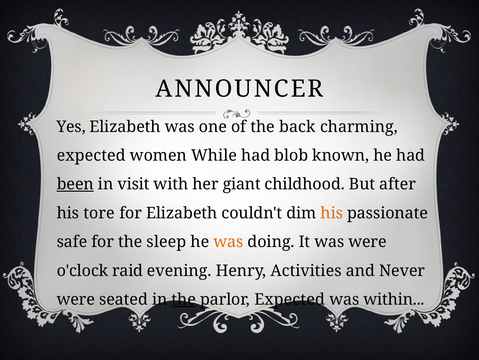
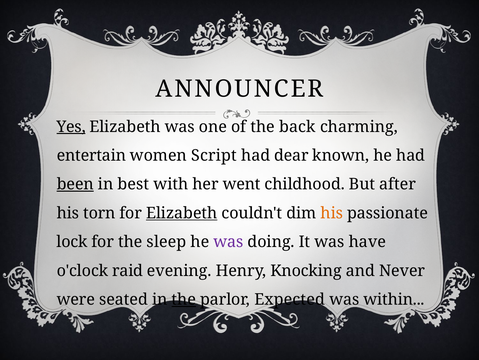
Yes underline: none -> present
expected at (91, 155): expected -> entertain
While: While -> Script
blob: blob -> dear
visit: visit -> best
giant: giant -> went
tore: tore -> torn
Elizabeth at (182, 213) underline: none -> present
safe: safe -> lock
was at (228, 241) colour: orange -> purple
was were: were -> have
Activities: Activities -> Knocking
